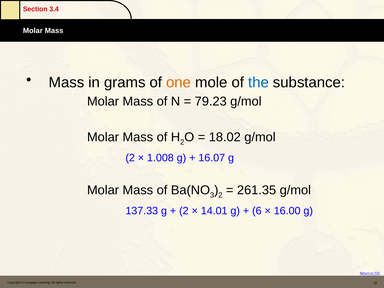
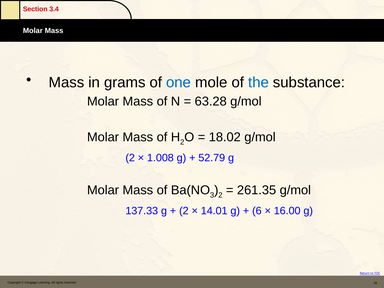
one colour: orange -> blue
79.23: 79.23 -> 63.28
16.07: 16.07 -> 52.79
